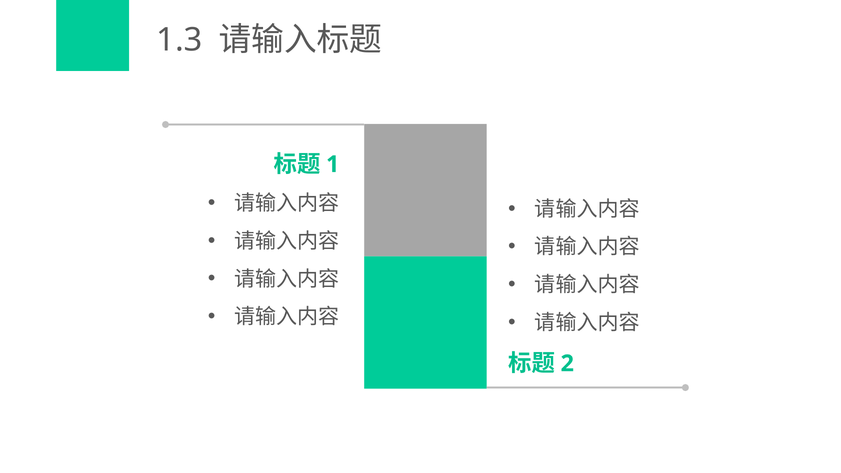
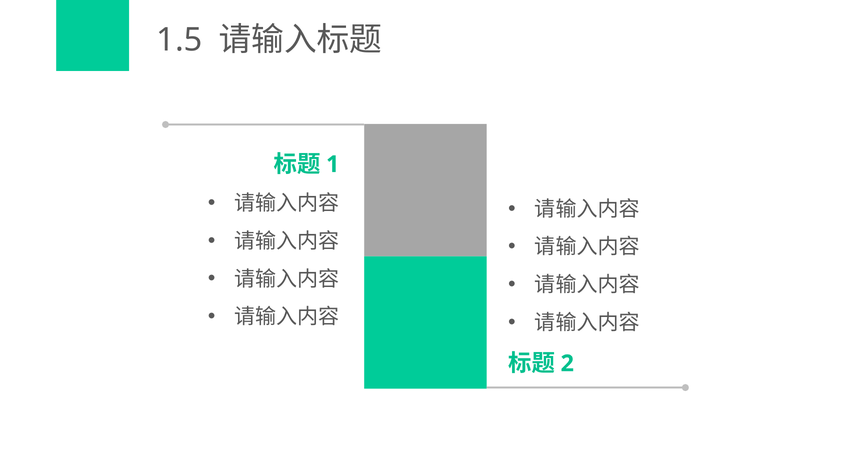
1.3: 1.3 -> 1.5
